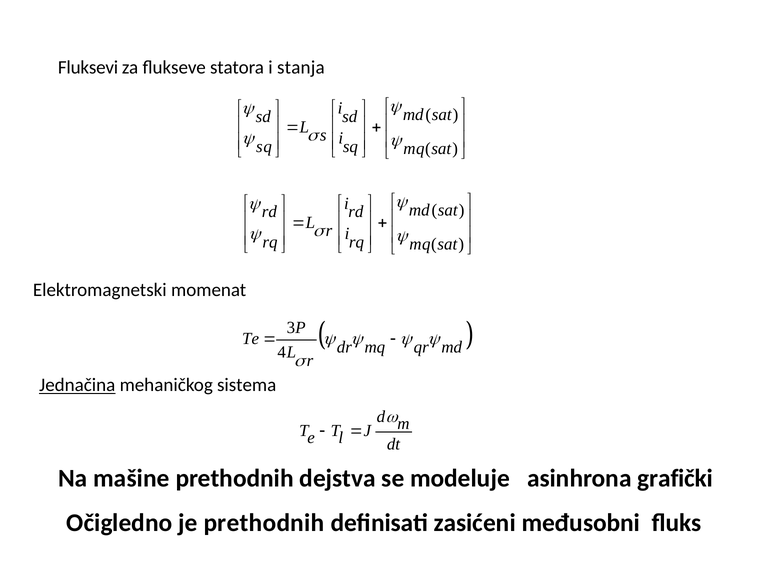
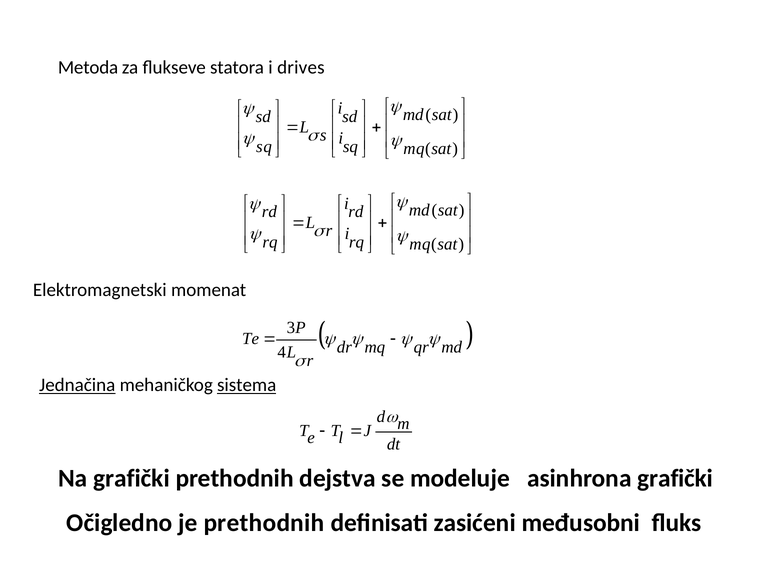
Fluksevi: Fluksevi -> Metoda
stanja: stanja -> drives
sistema underline: none -> present
Na mašine: mašine -> grafički
